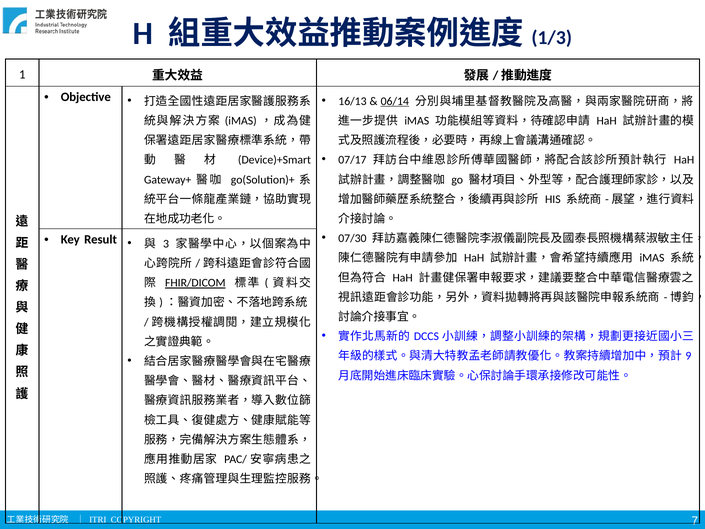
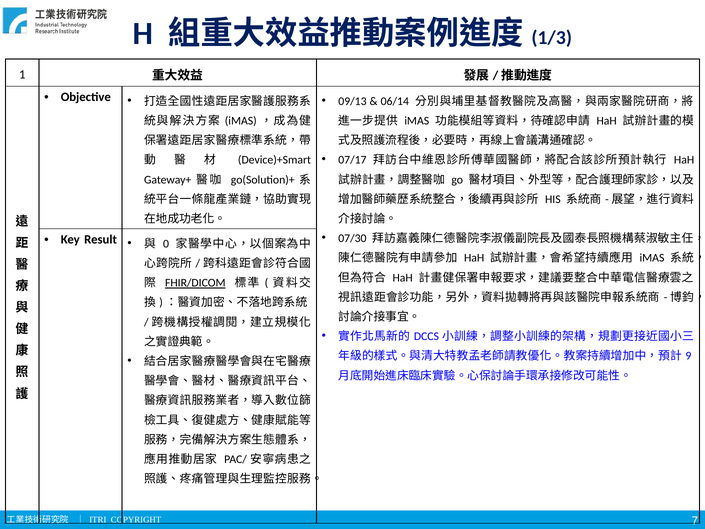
16/13: 16/13 -> 09/13
06/14 underline: present -> none
3: 3 -> 0
